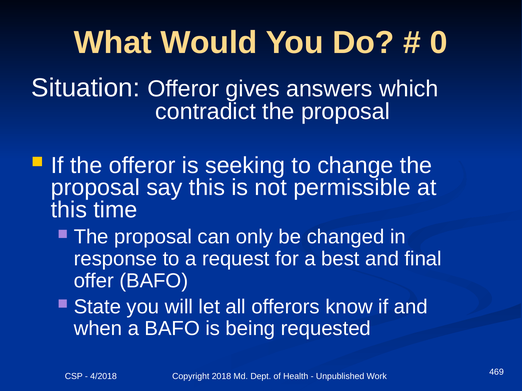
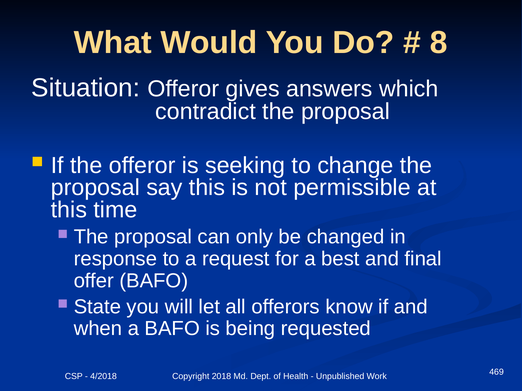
0: 0 -> 8
